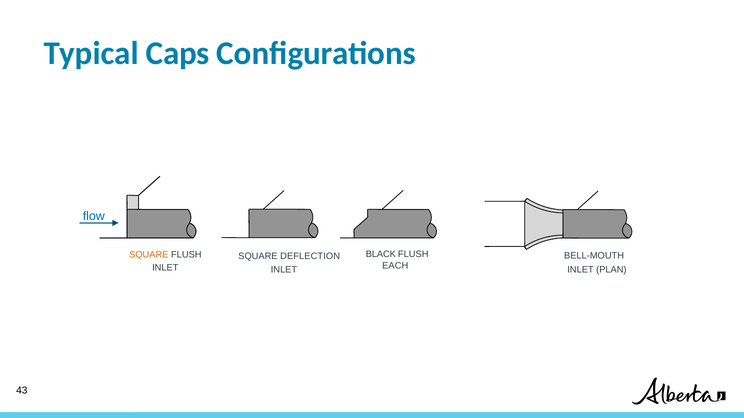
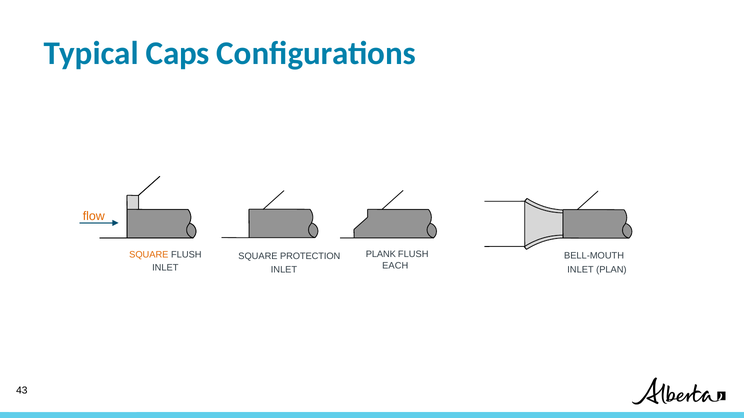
flow colour: blue -> orange
BLACK: BLACK -> PLANK
DEFLECTION: DEFLECTION -> PROTECTION
